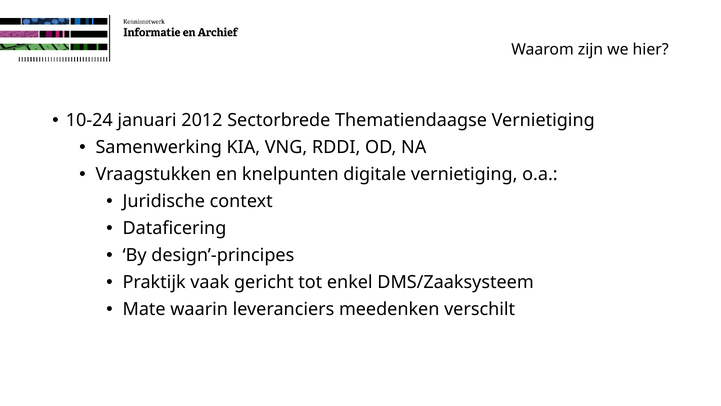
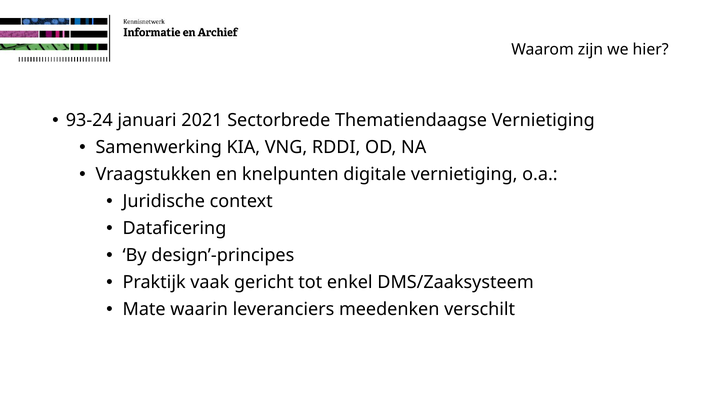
10-24: 10-24 -> 93-24
2012: 2012 -> 2021
